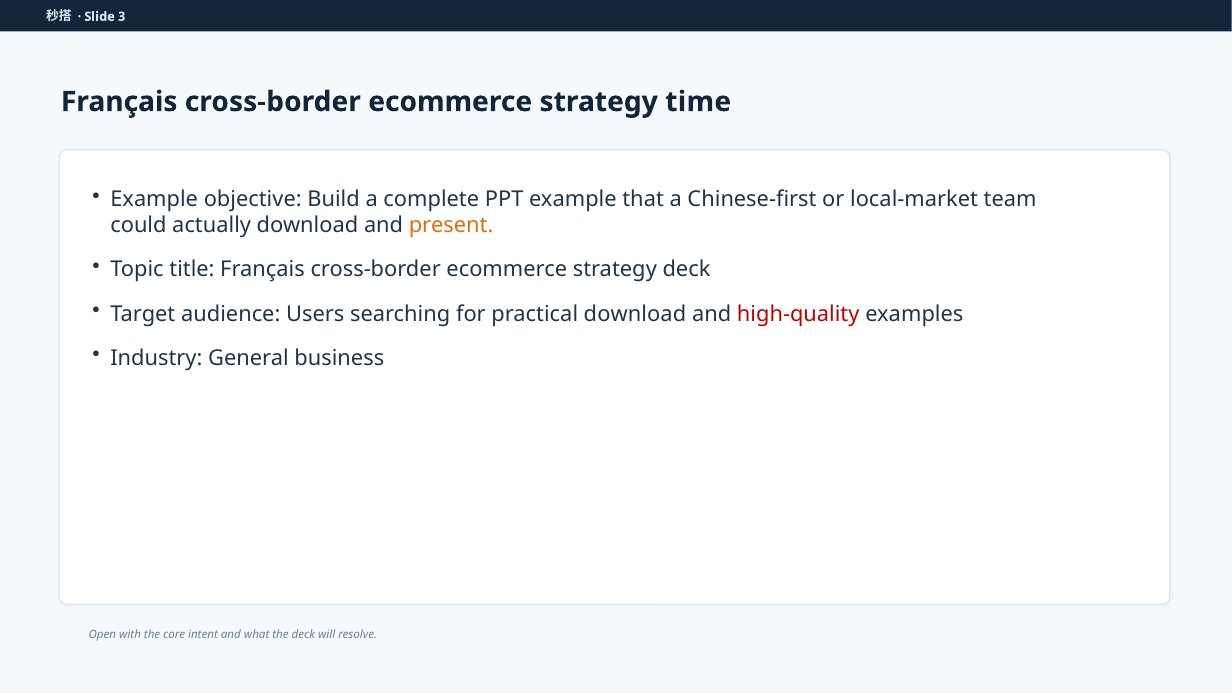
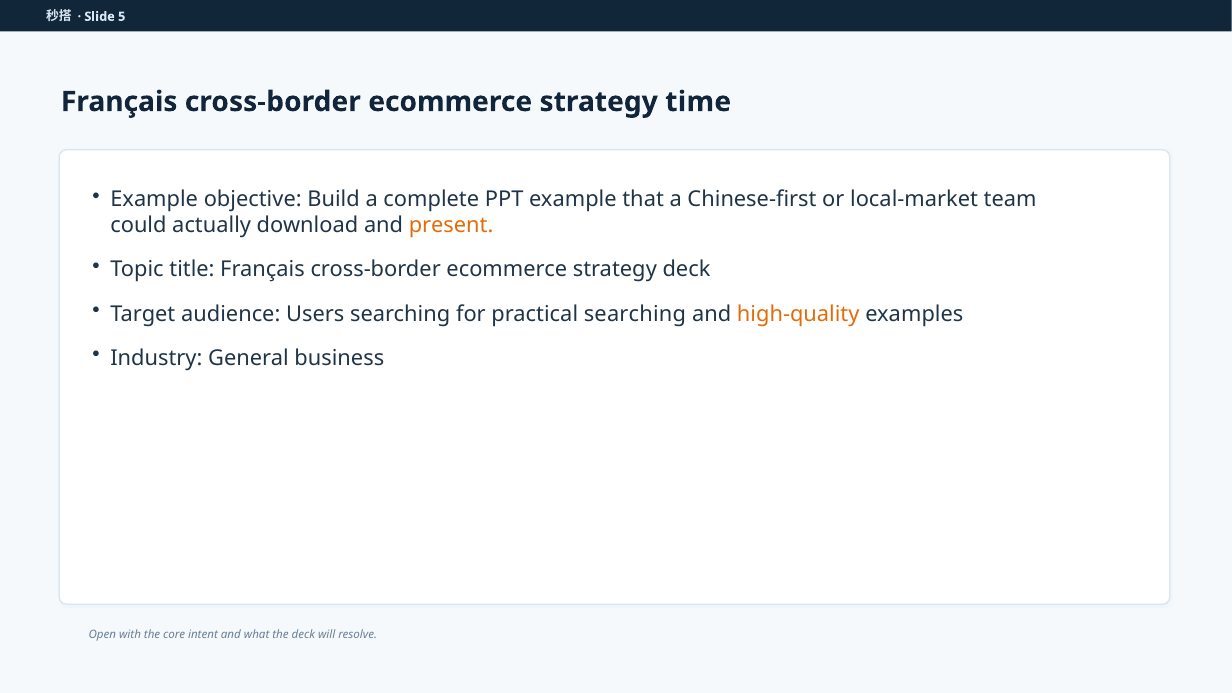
3: 3 -> 5
practical download: download -> searching
high-quality colour: red -> orange
